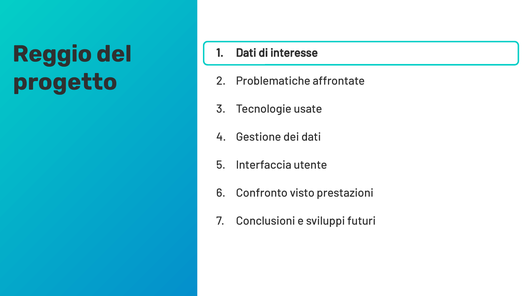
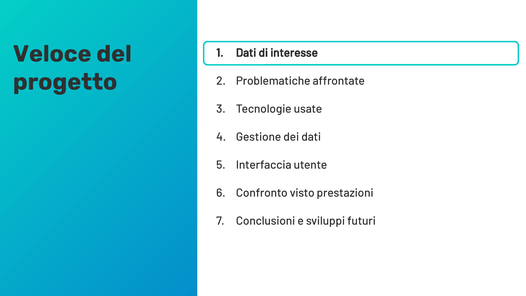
Reggio: Reggio -> Veloce
